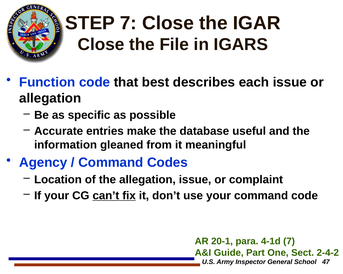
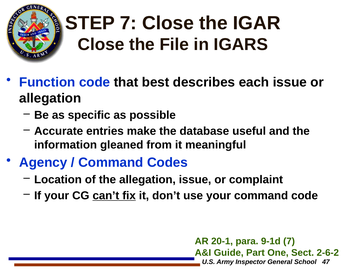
4-1d: 4-1d -> 9-1d
2-4-2: 2-4-2 -> 2-6-2
